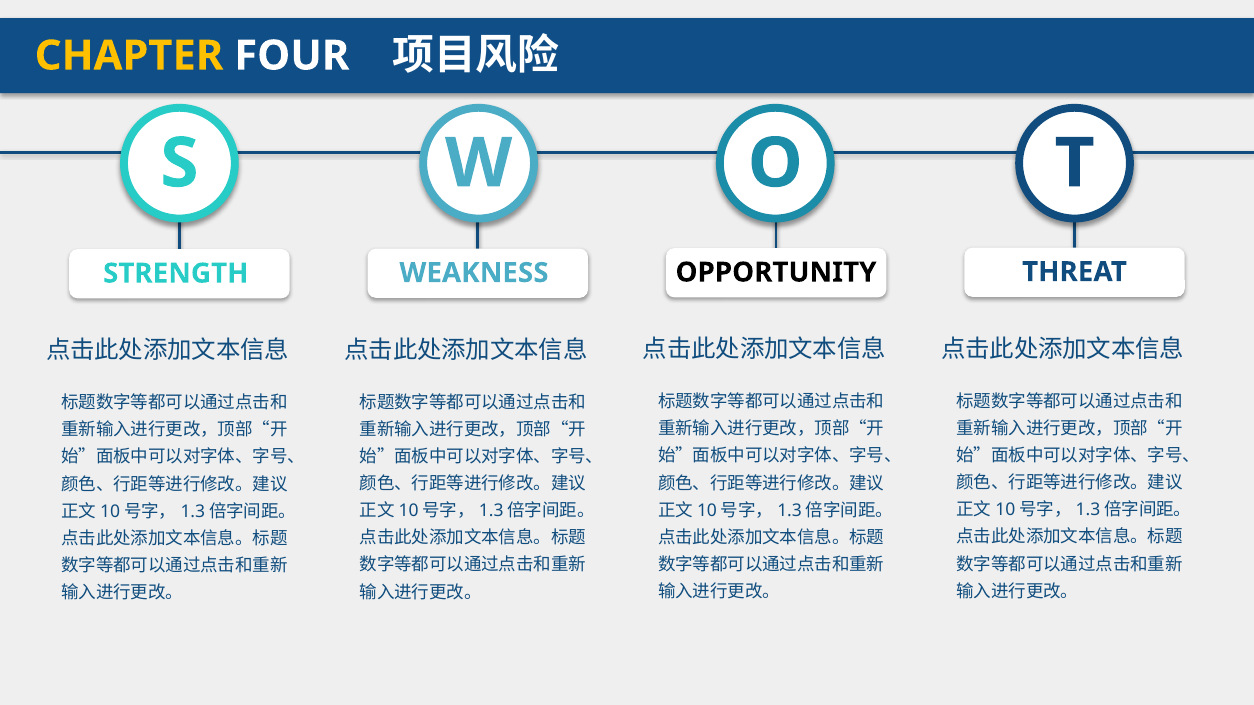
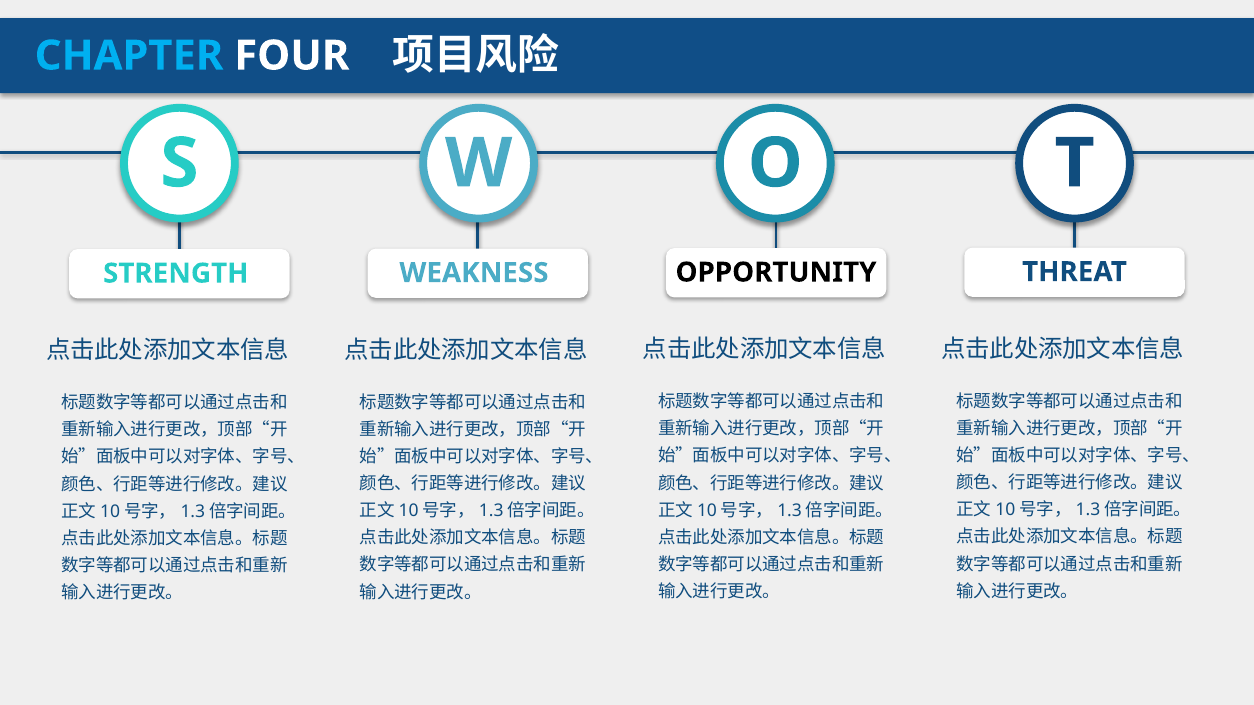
CHAPTER colour: yellow -> light blue
